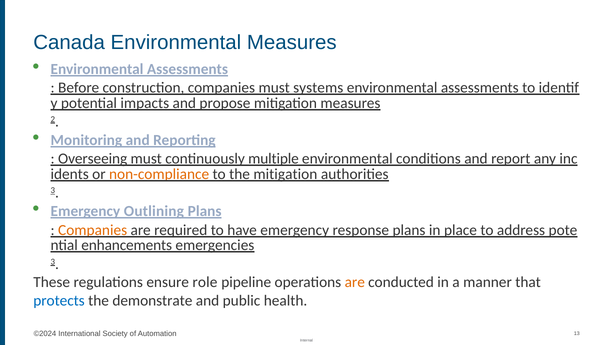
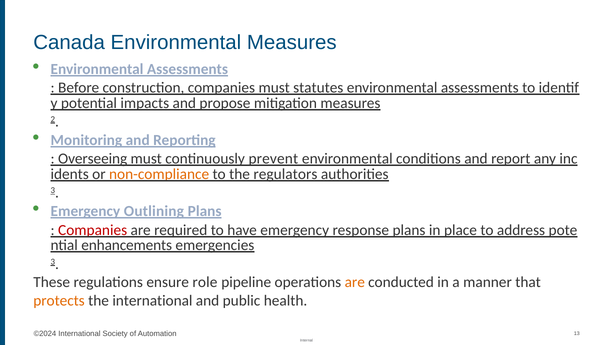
systems: systems -> statutes
multiple: multiple -> prevent
the mitigation: mitigation -> regulators
Companies at (93, 230) colour: orange -> red
protects colour: blue -> orange
the demonstrate: demonstrate -> international
